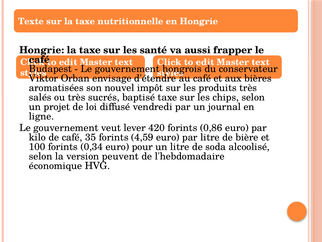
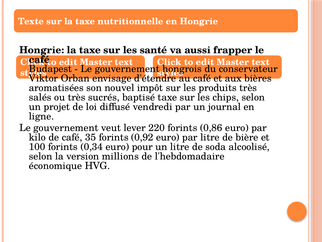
420: 420 -> 220
4,59: 4,59 -> 0,92
peuvent: peuvent -> millions
